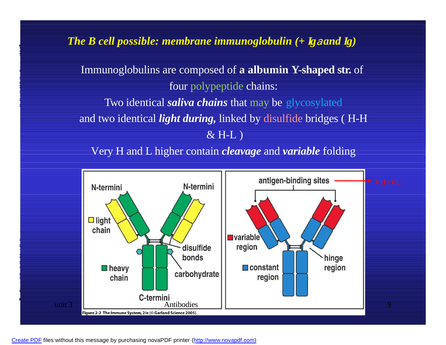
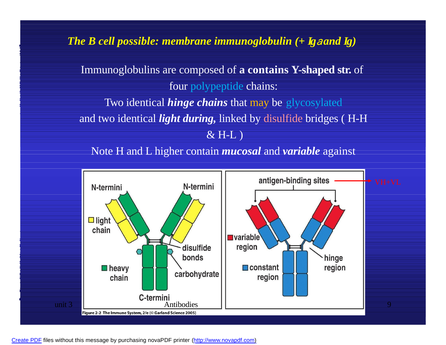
albumin: albumin -> contains
polypeptide colour: light green -> light blue
saliva: saliva -> hinge
may colour: light green -> yellow
Very: Very -> Note
cleavage: cleavage -> mucosal
folding: folding -> against
